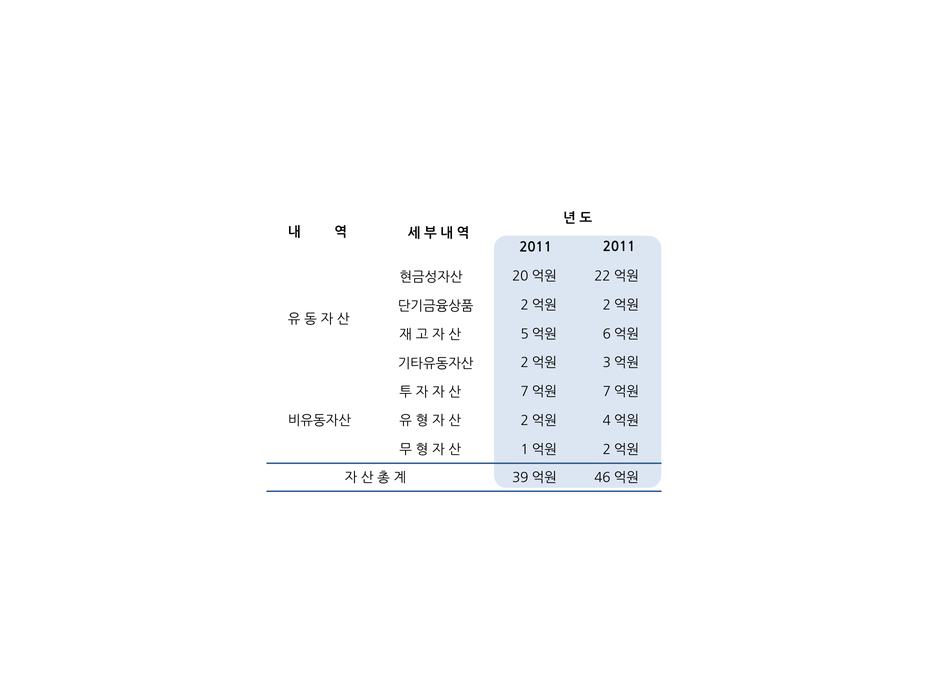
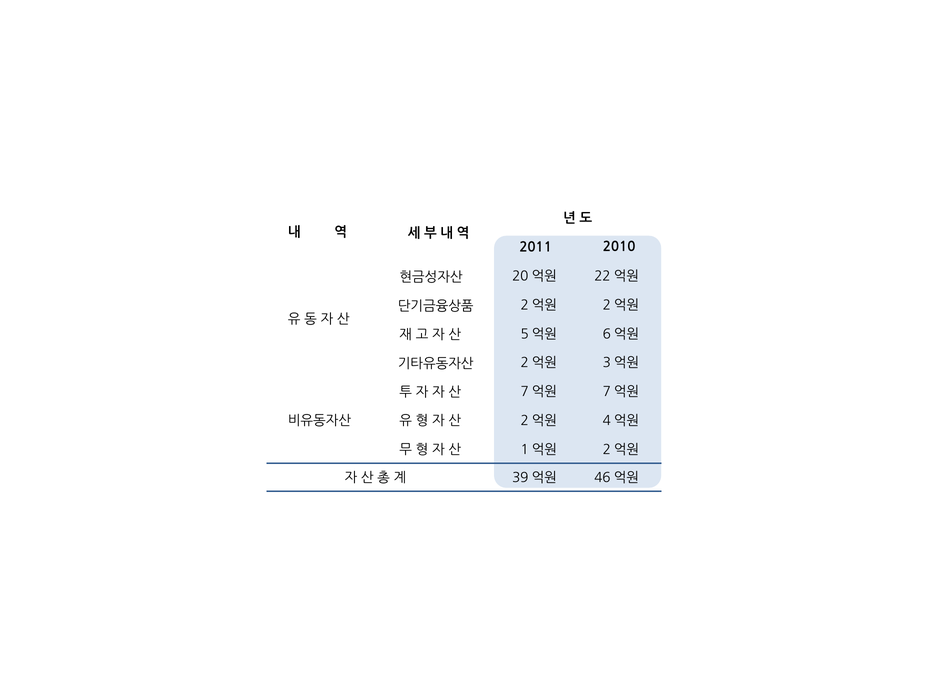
2011 2011: 2011 -> 2010
